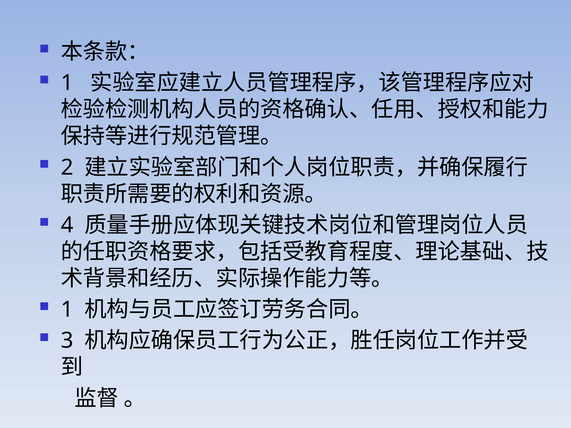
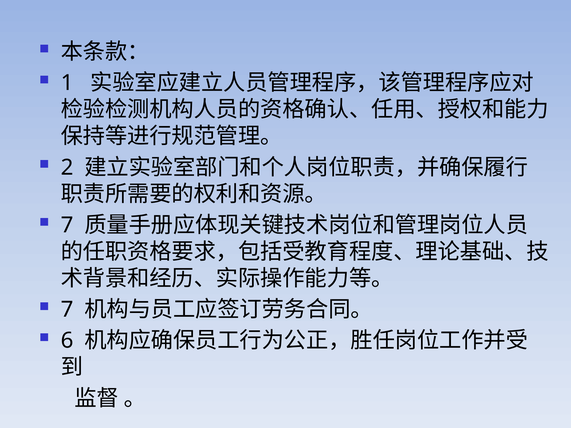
4 at (67, 225): 4 -> 7
1 at (67, 310): 1 -> 7
3: 3 -> 6
